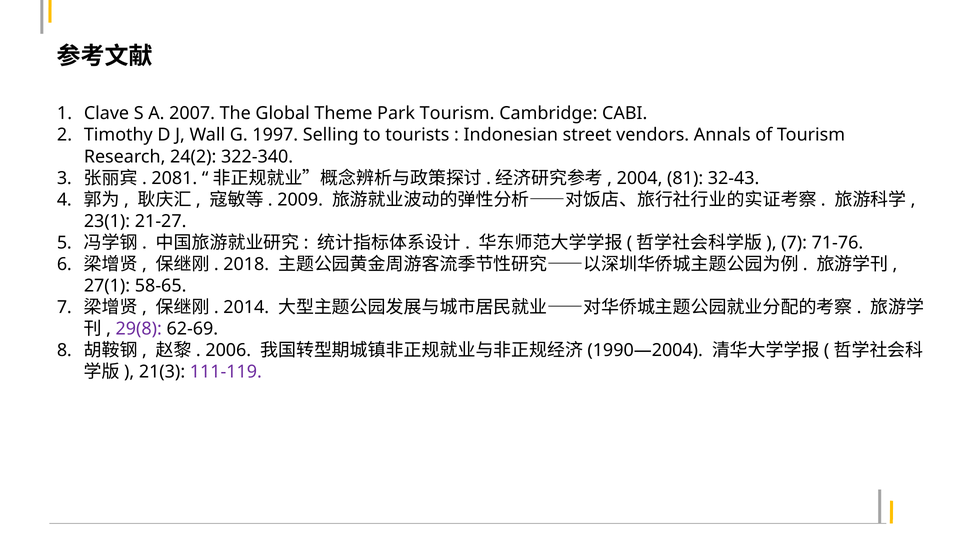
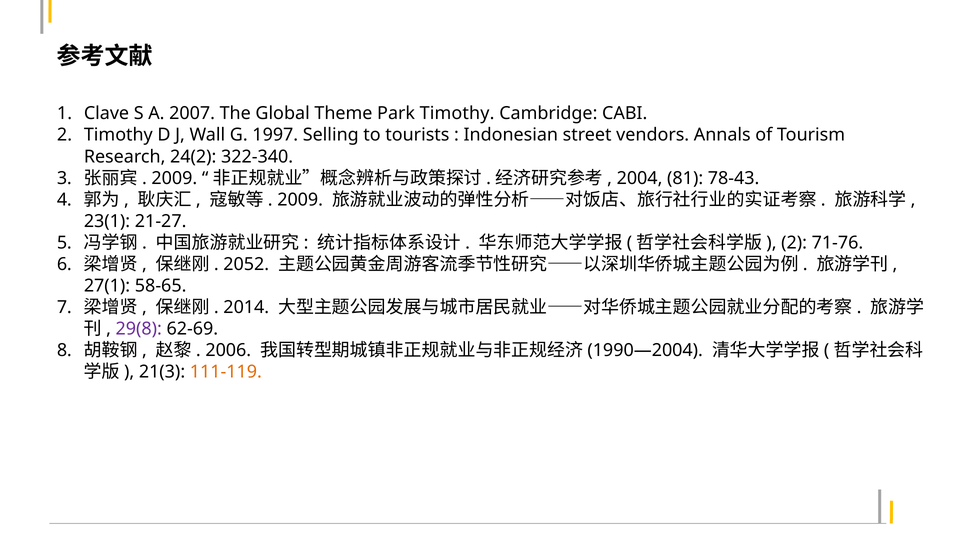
Park Tourism: Tourism -> Timothy
2081 at (174, 178): 2081 -> 2009
32-43: 32-43 -> 78-43
7 at (794, 243): 7 -> 2
2018: 2018 -> 2052
111-119 colour: purple -> orange
